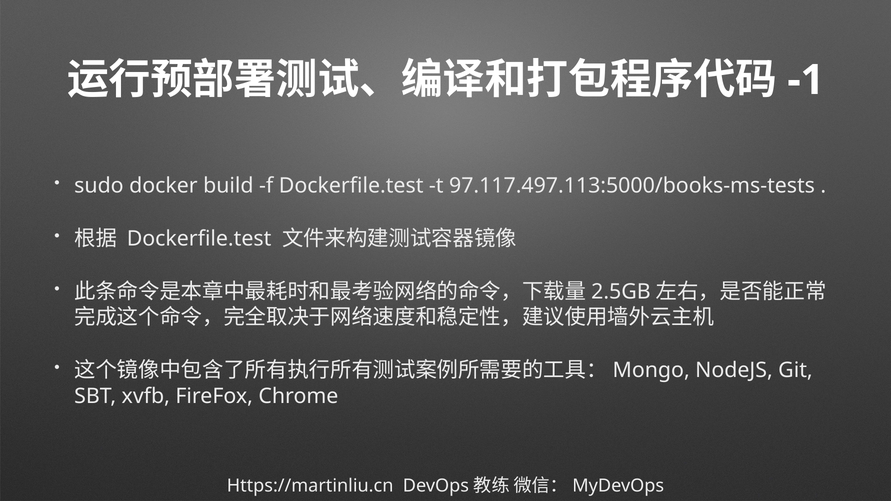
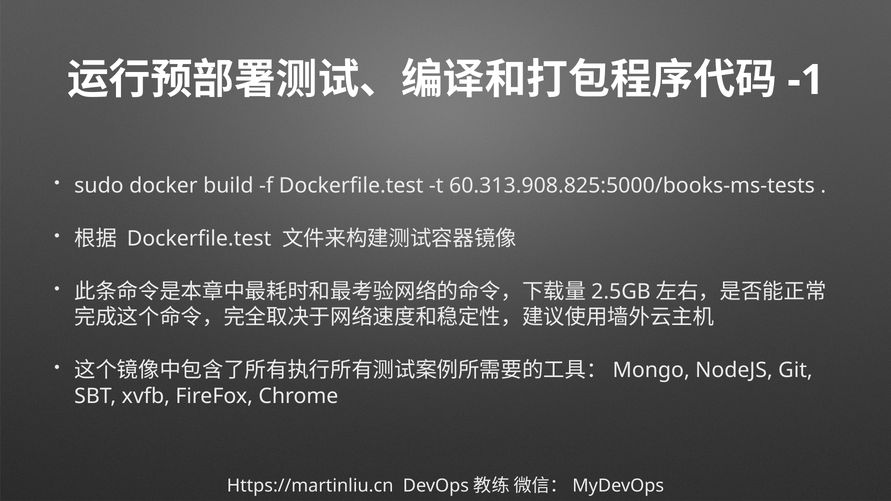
97.117.497.113:5000/books-ms-tests: 97.117.497.113:5000/books-ms-tests -> 60.313.908.825:5000/books-ms-tests
